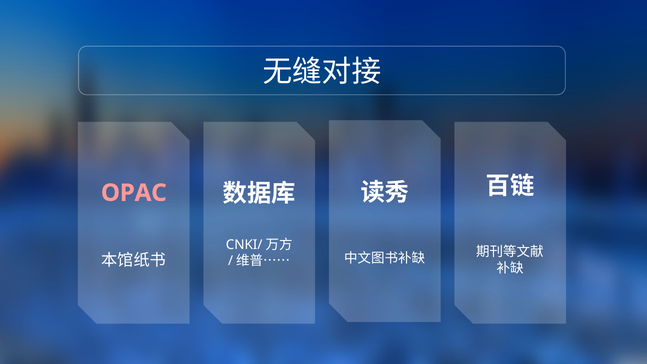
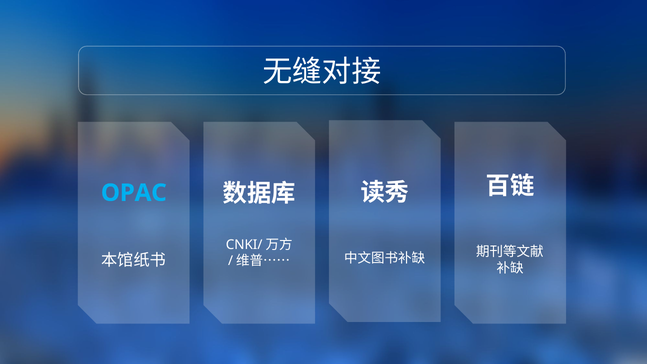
OPAC colour: pink -> light blue
